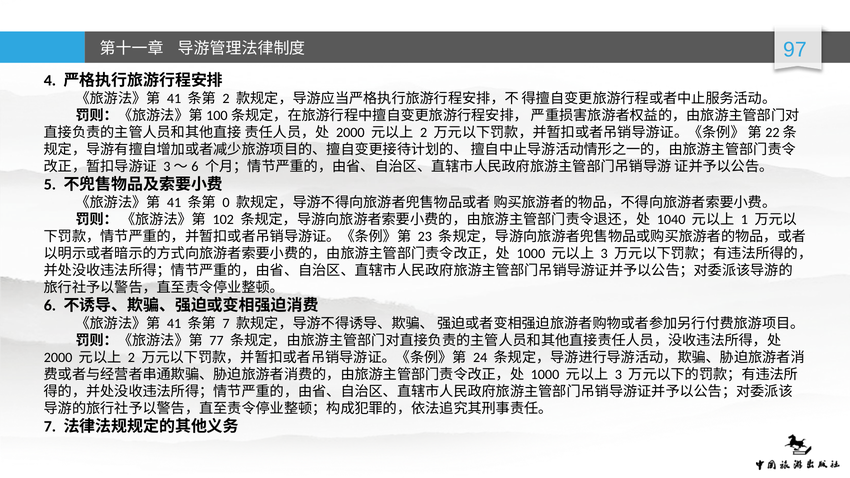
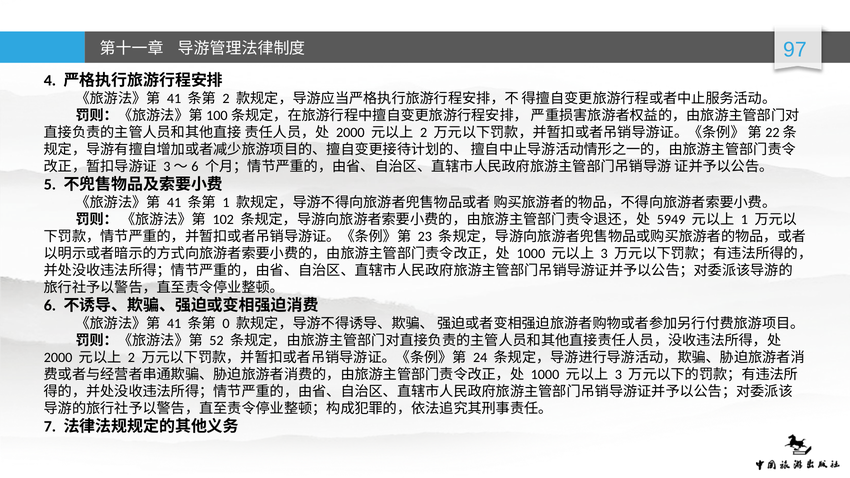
0 at (226, 203): 0 -> 1
1040: 1040 -> 5949
7 at (226, 324): 7 -> 0
77: 77 -> 52
